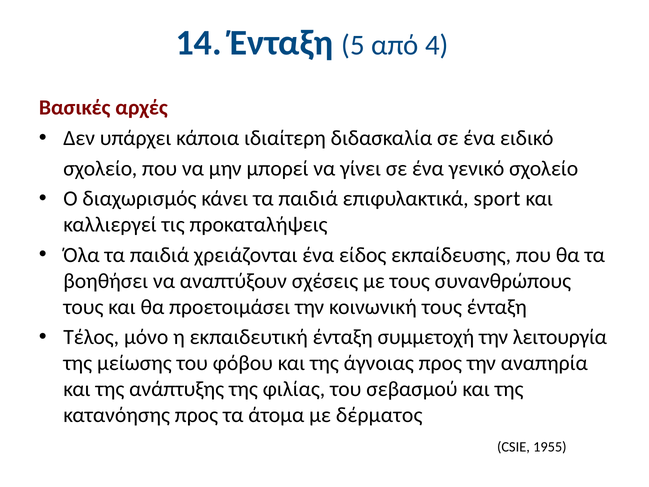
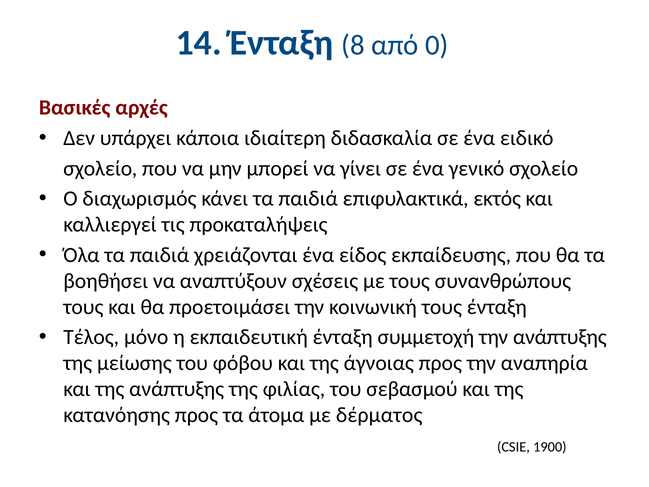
5: 5 -> 8
4: 4 -> 0
sport: sport -> εκτός
την λειτουργία: λειτουργία -> ανάπτυξης
1955: 1955 -> 1900
